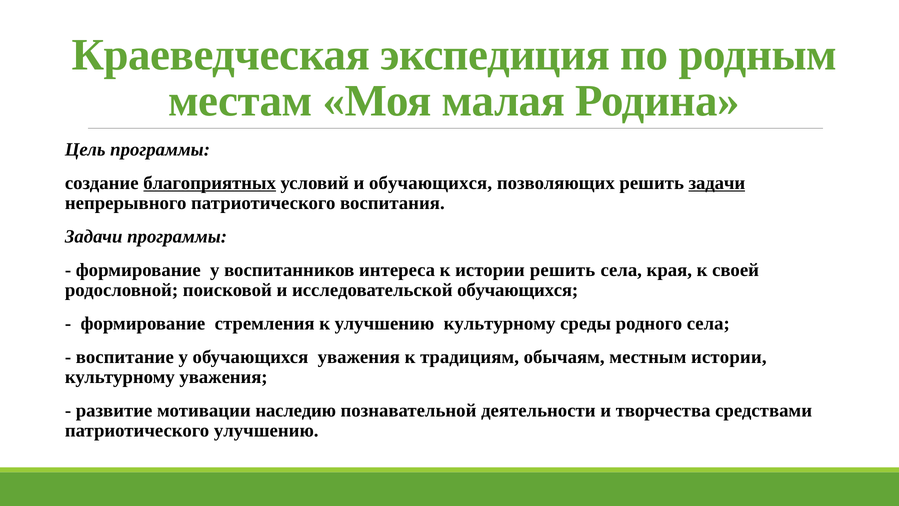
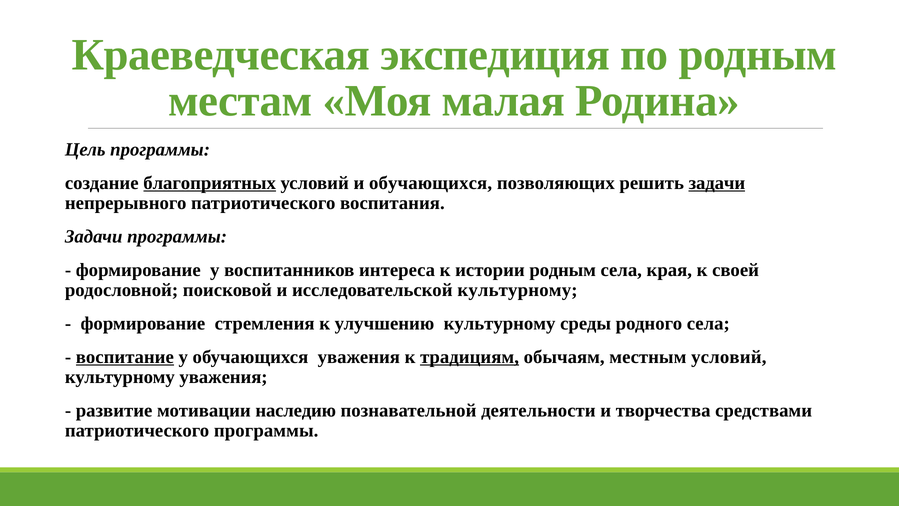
истории решить: решить -> родным
исследовательской обучающихся: обучающихся -> культурному
воспитание underline: none -> present
традициям underline: none -> present
местным истории: истории -> условий
патриотического улучшению: улучшению -> программы
